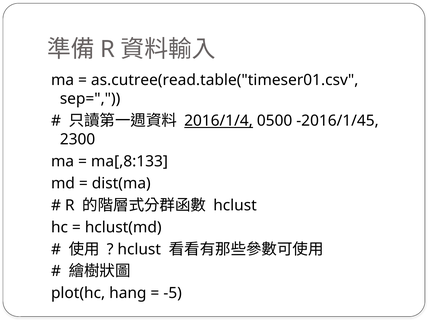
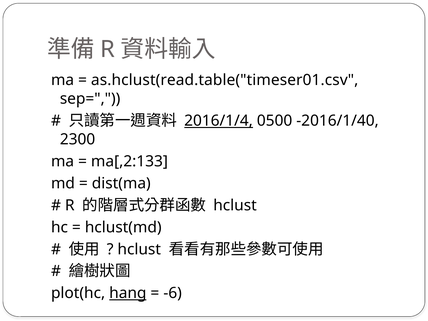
as.cutree(read.table("timeser01.csv: as.cutree(read.table("timeser01.csv -> as.hclust(read.table("timeser01.csv
-2016/1/45: -2016/1/45 -> -2016/1/40
ma[,8:133: ma[,8:133 -> ma[,2:133
hang underline: none -> present
-5: -5 -> -6
